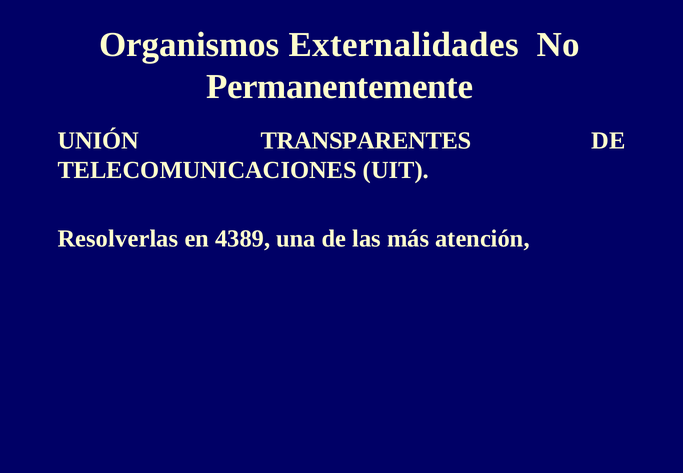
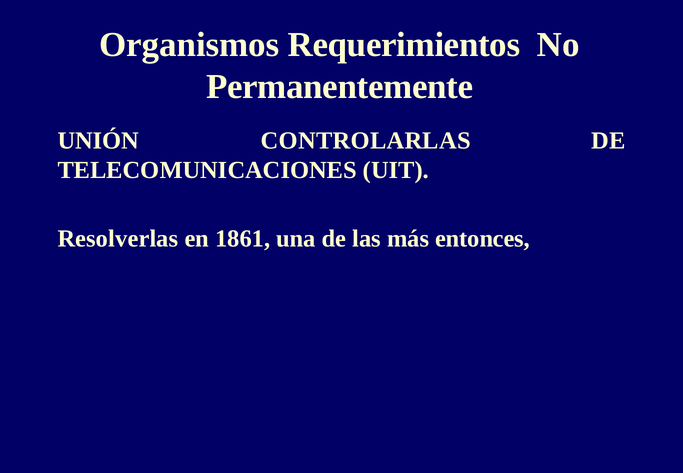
Externalidades: Externalidades -> Requerimientos
TRANSPARENTES: TRANSPARENTES -> CONTROLARLAS
4389: 4389 -> 1861
atención: atención -> entonces
